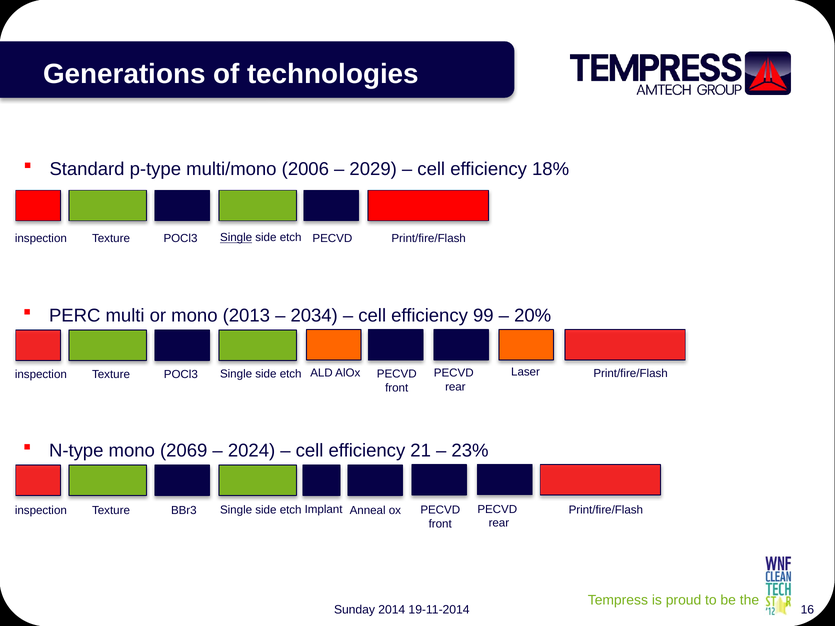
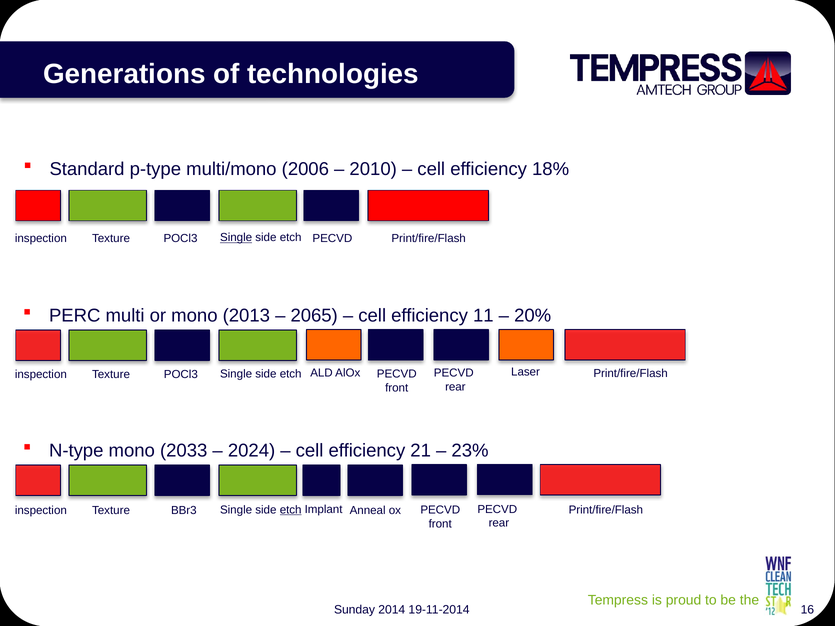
2029: 2029 -> 2010
2034: 2034 -> 2065
99: 99 -> 11
2069: 2069 -> 2033
etch at (291, 510) underline: none -> present
